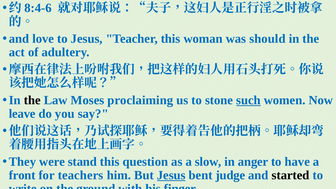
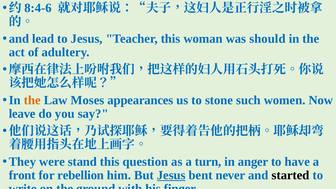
love: love -> lead
the at (32, 100) colour: black -> orange
proclaiming: proclaiming -> appearances
such underline: present -> none
slow: slow -> turn
teachers: teachers -> rebellion
judge: judge -> never
